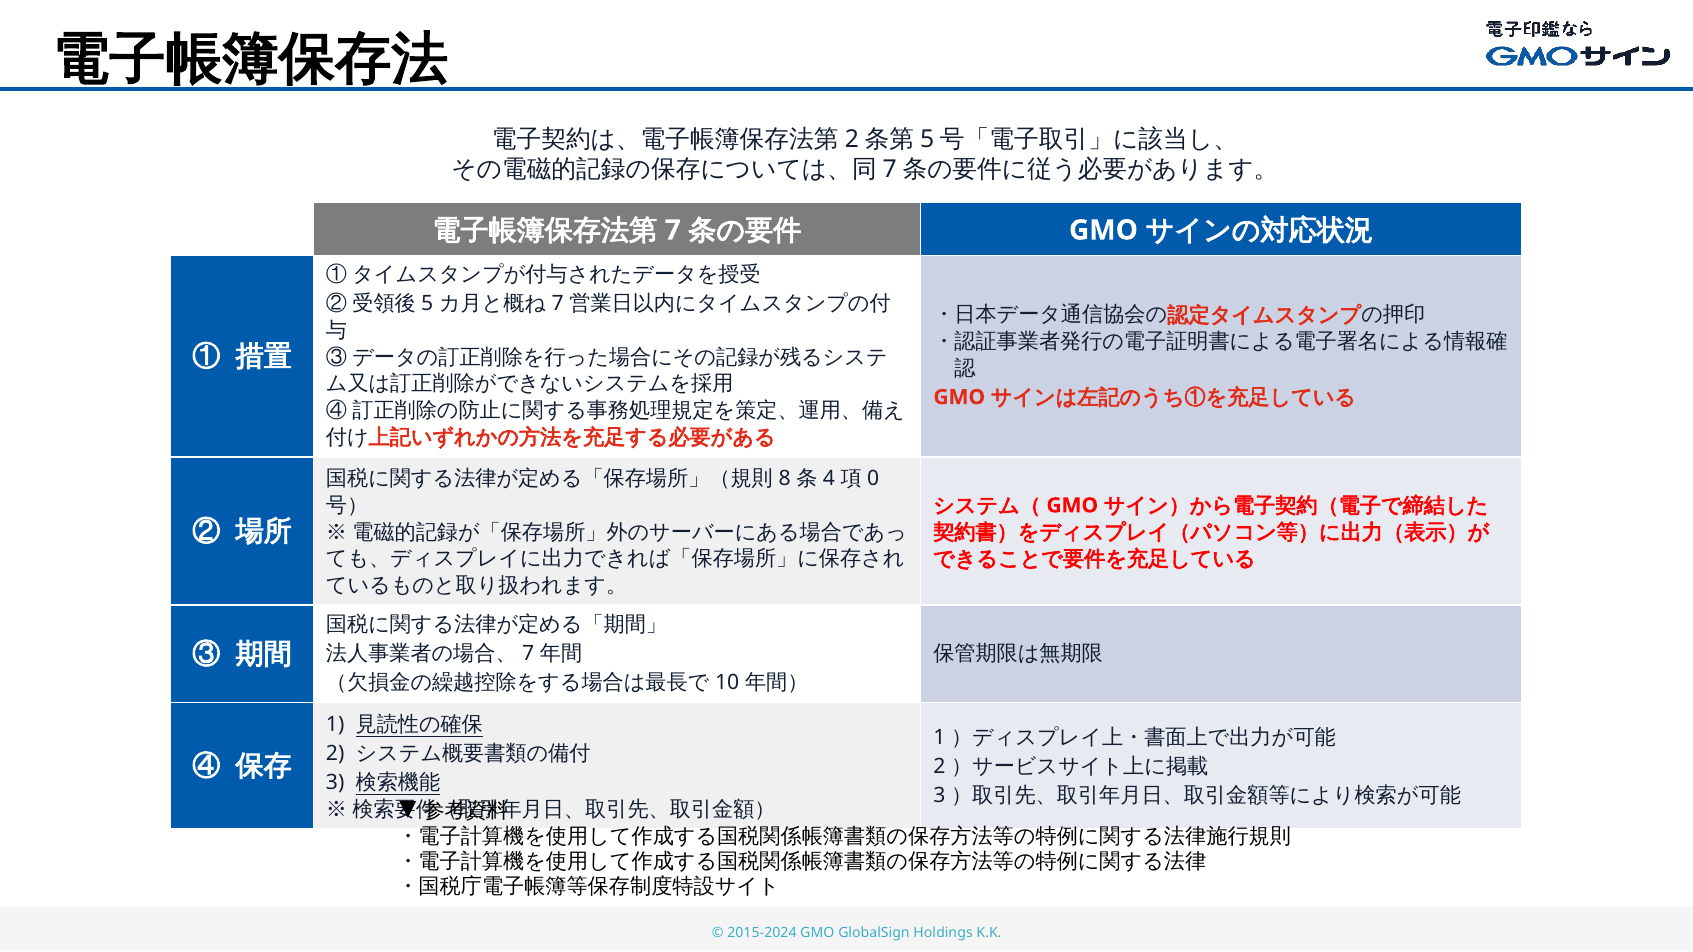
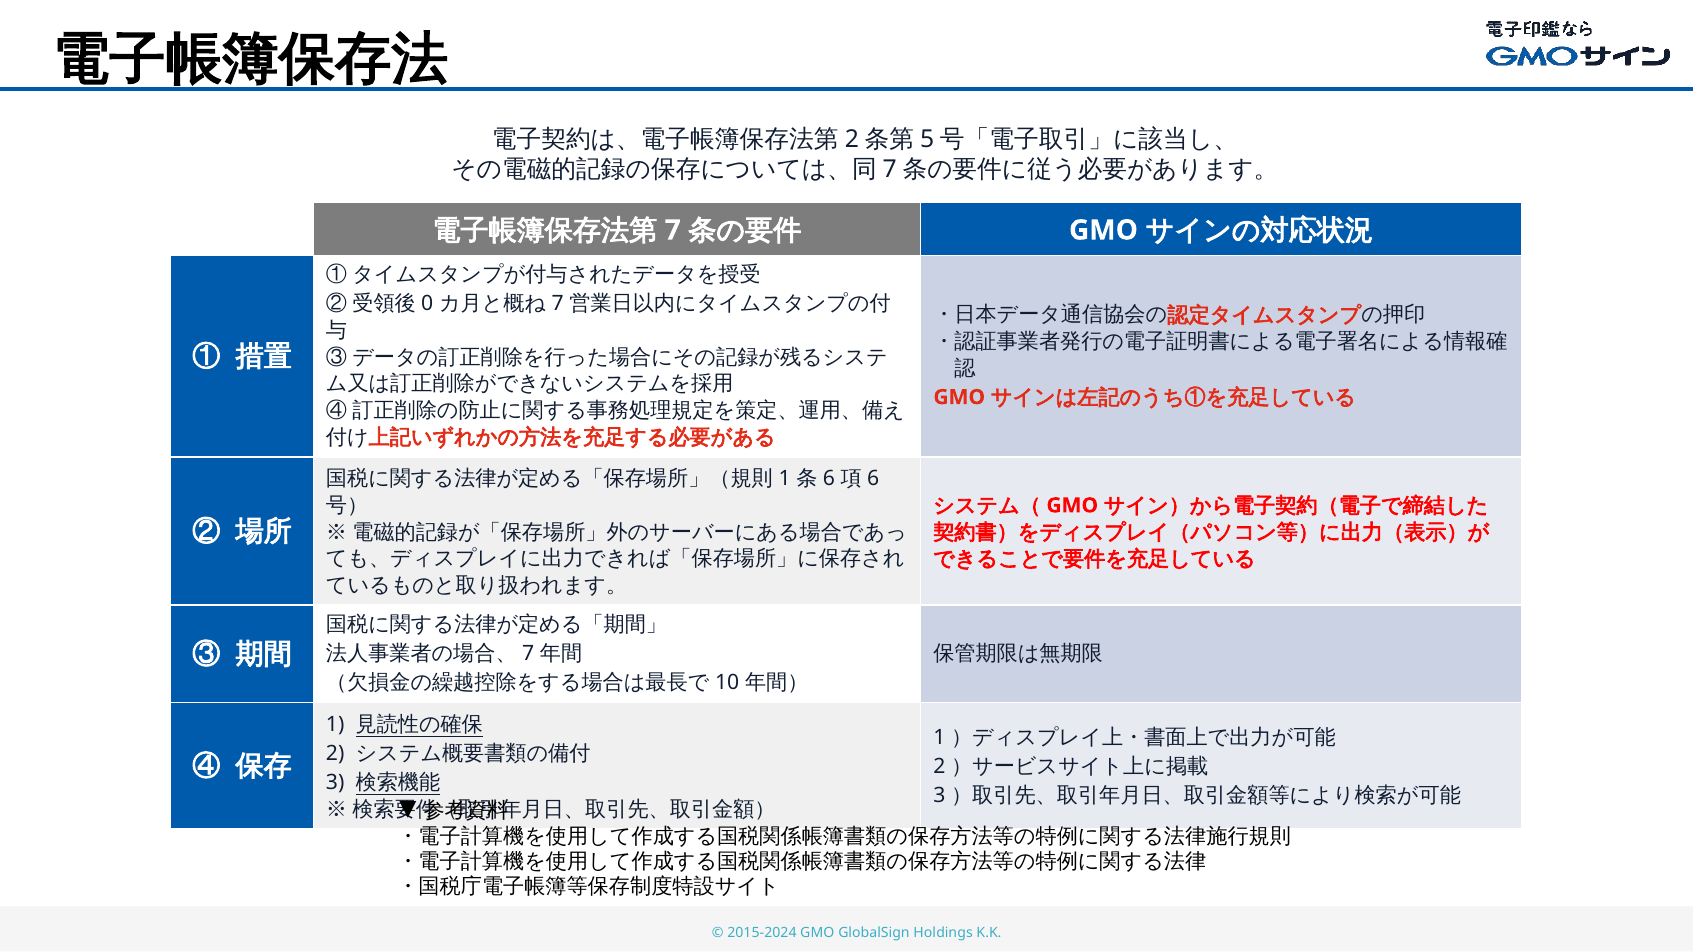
5: 5 -> 0
8 at (785, 479): 8 -> 1
4 at (829, 479): 4 -> 6
0 at (873, 479): 0 -> 6
